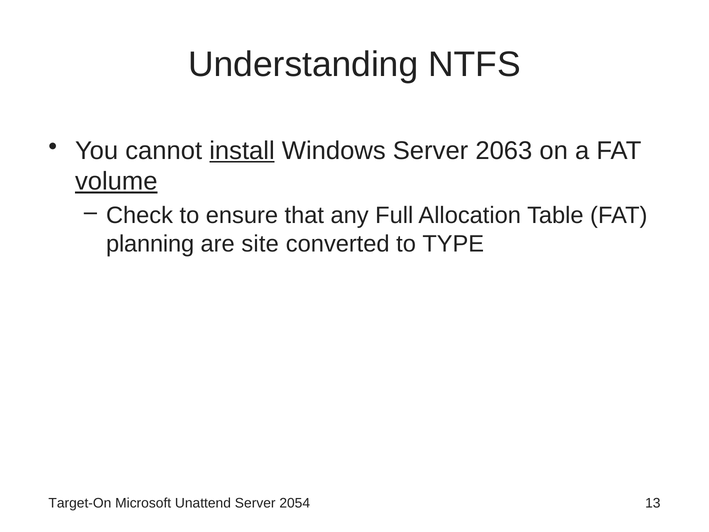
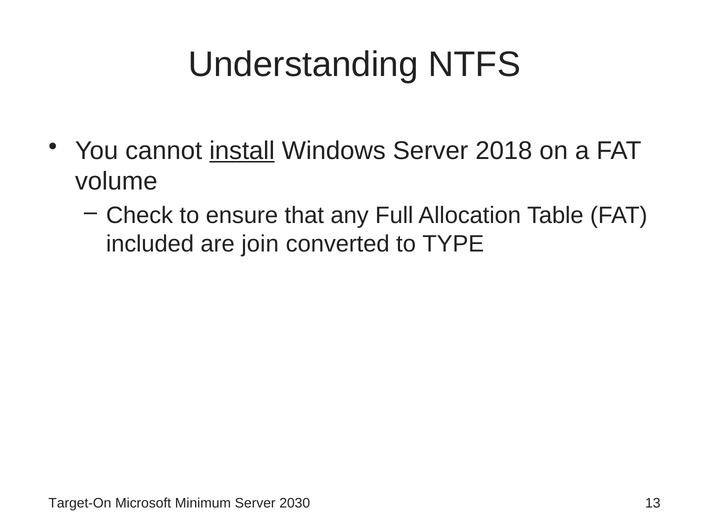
2063: 2063 -> 2018
volume underline: present -> none
planning: planning -> included
site: site -> join
Unattend: Unattend -> Minimum
2054: 2054 -> 2030
